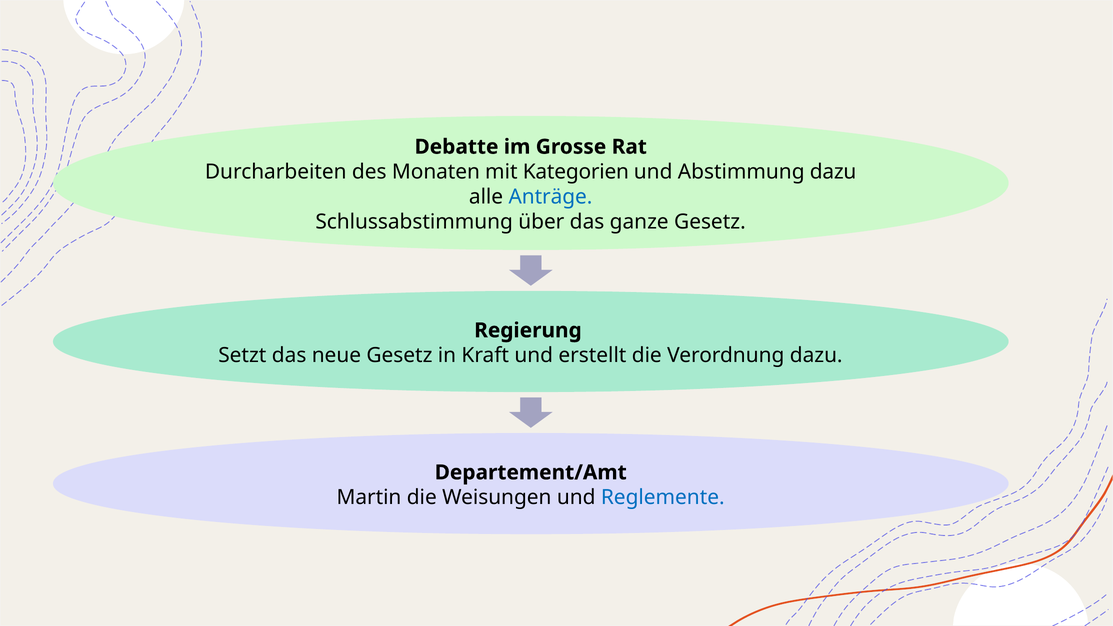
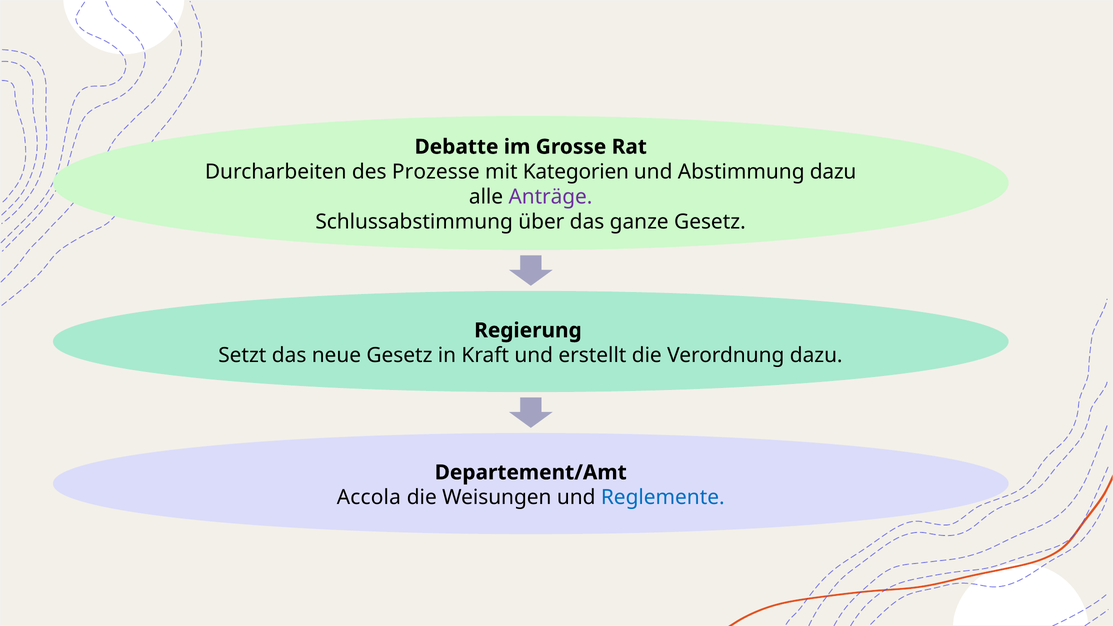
Monaten: Monaten -> Prozesse
Anträge colour: blue -> purple
Martin: Martin -> Accola
